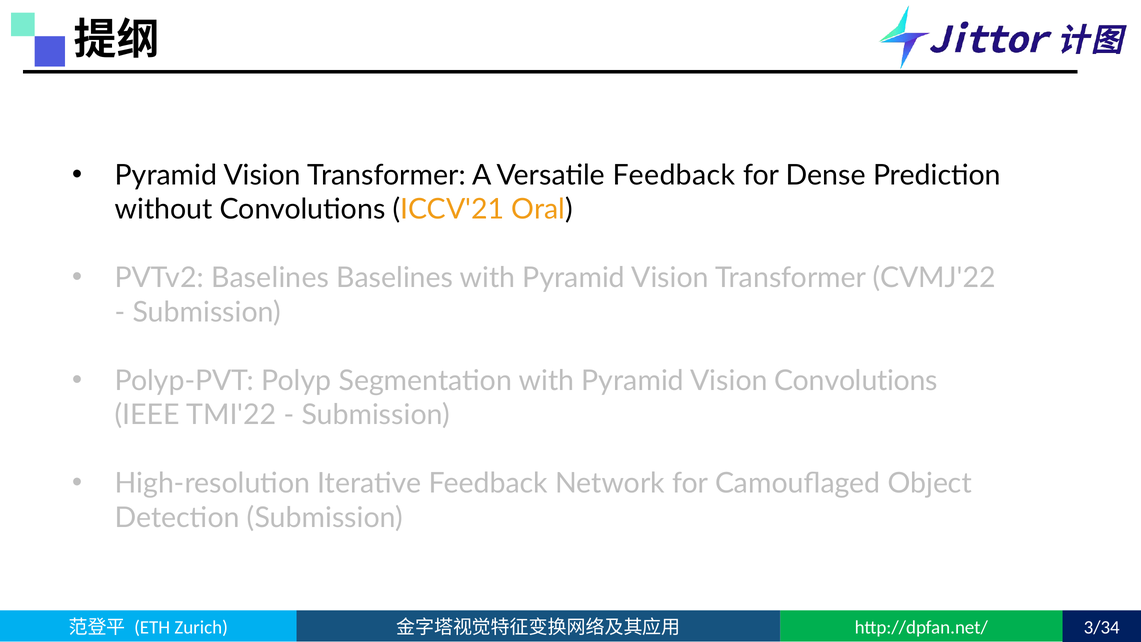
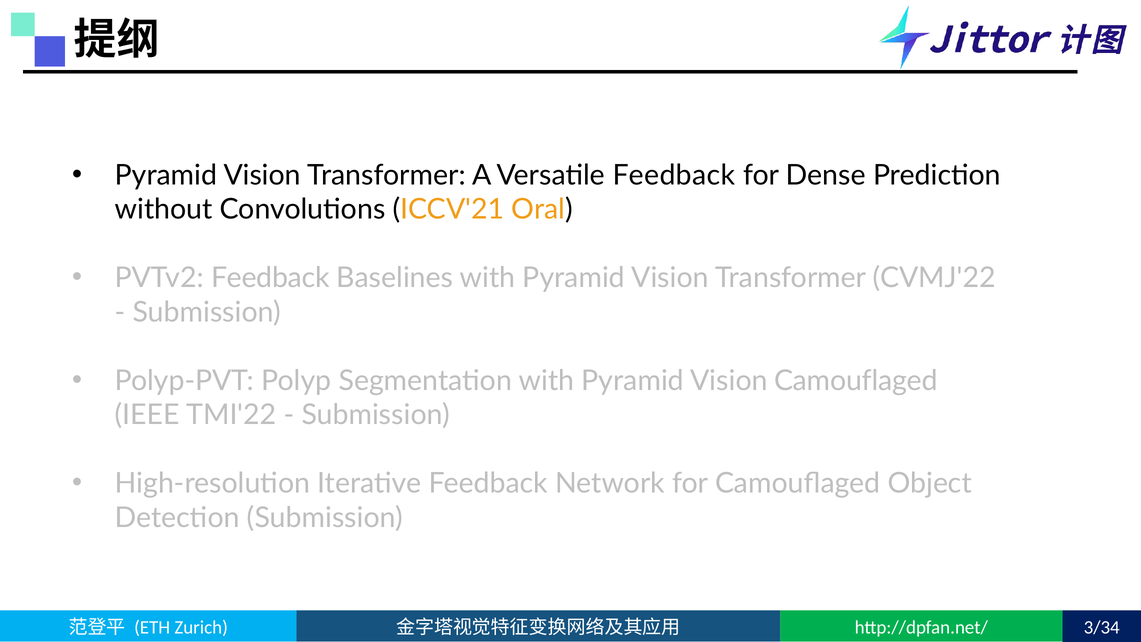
PVTv2 Baselines: Baselines -> Feedback
Vision Convolutions: Convolutions -> Camouflaged
